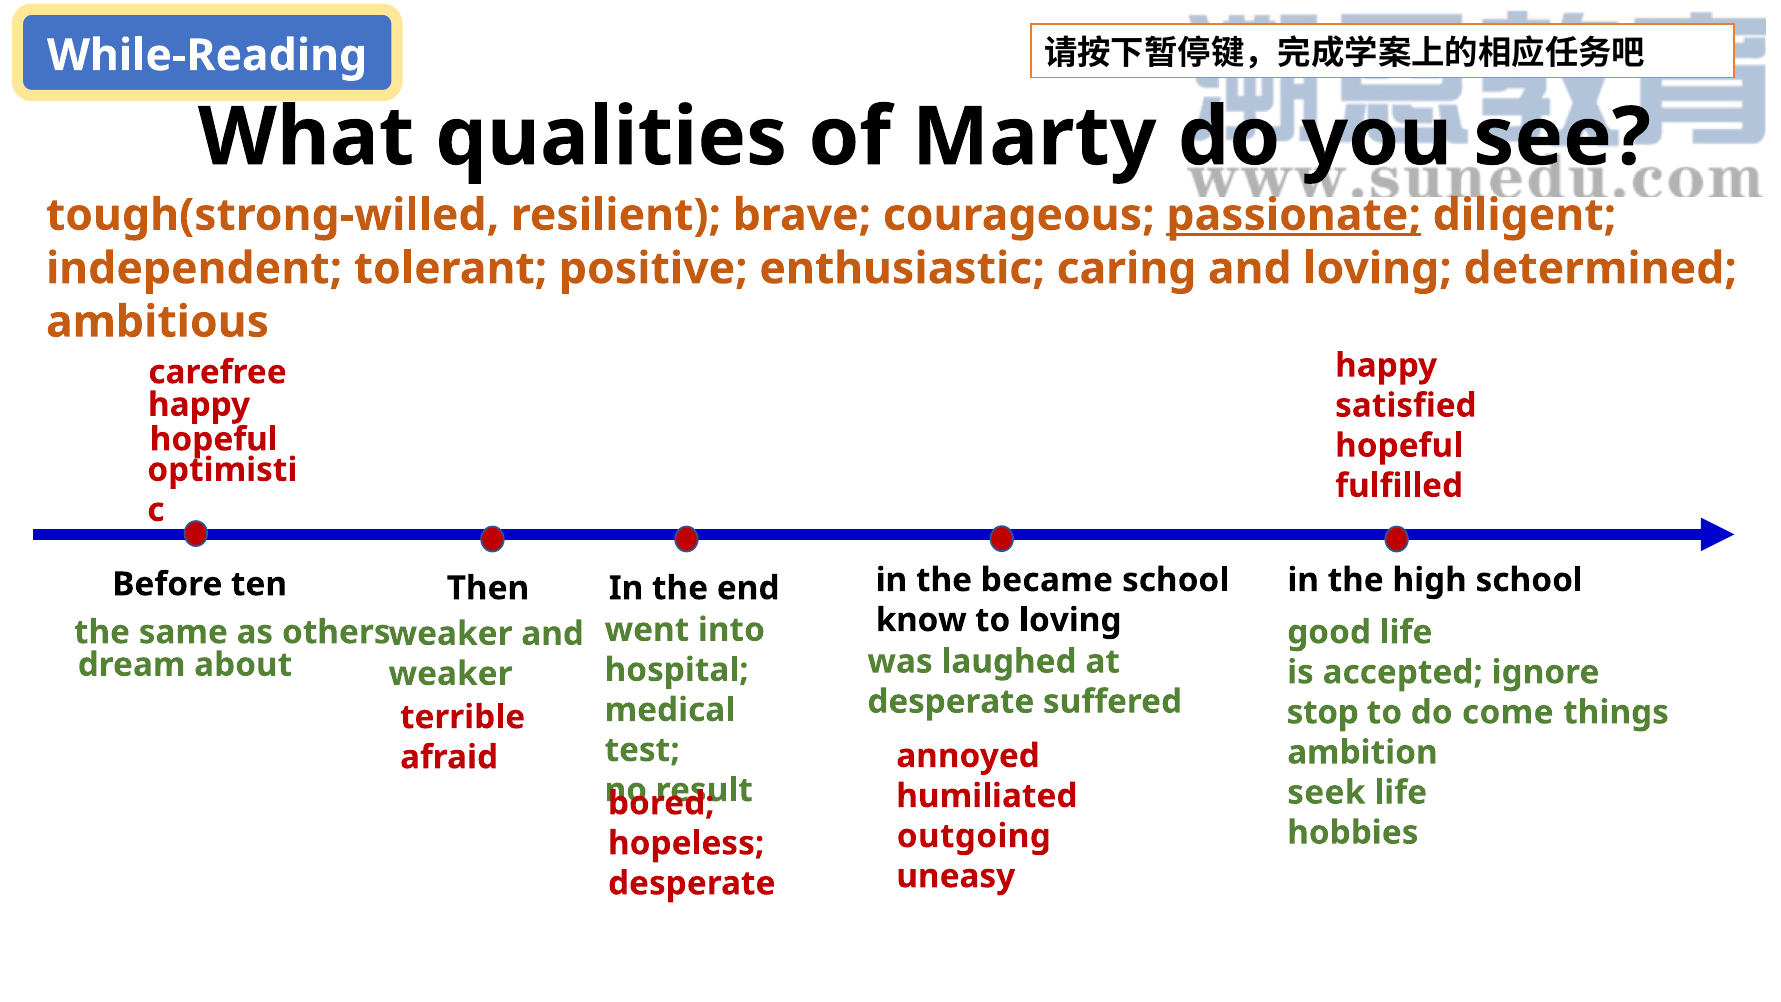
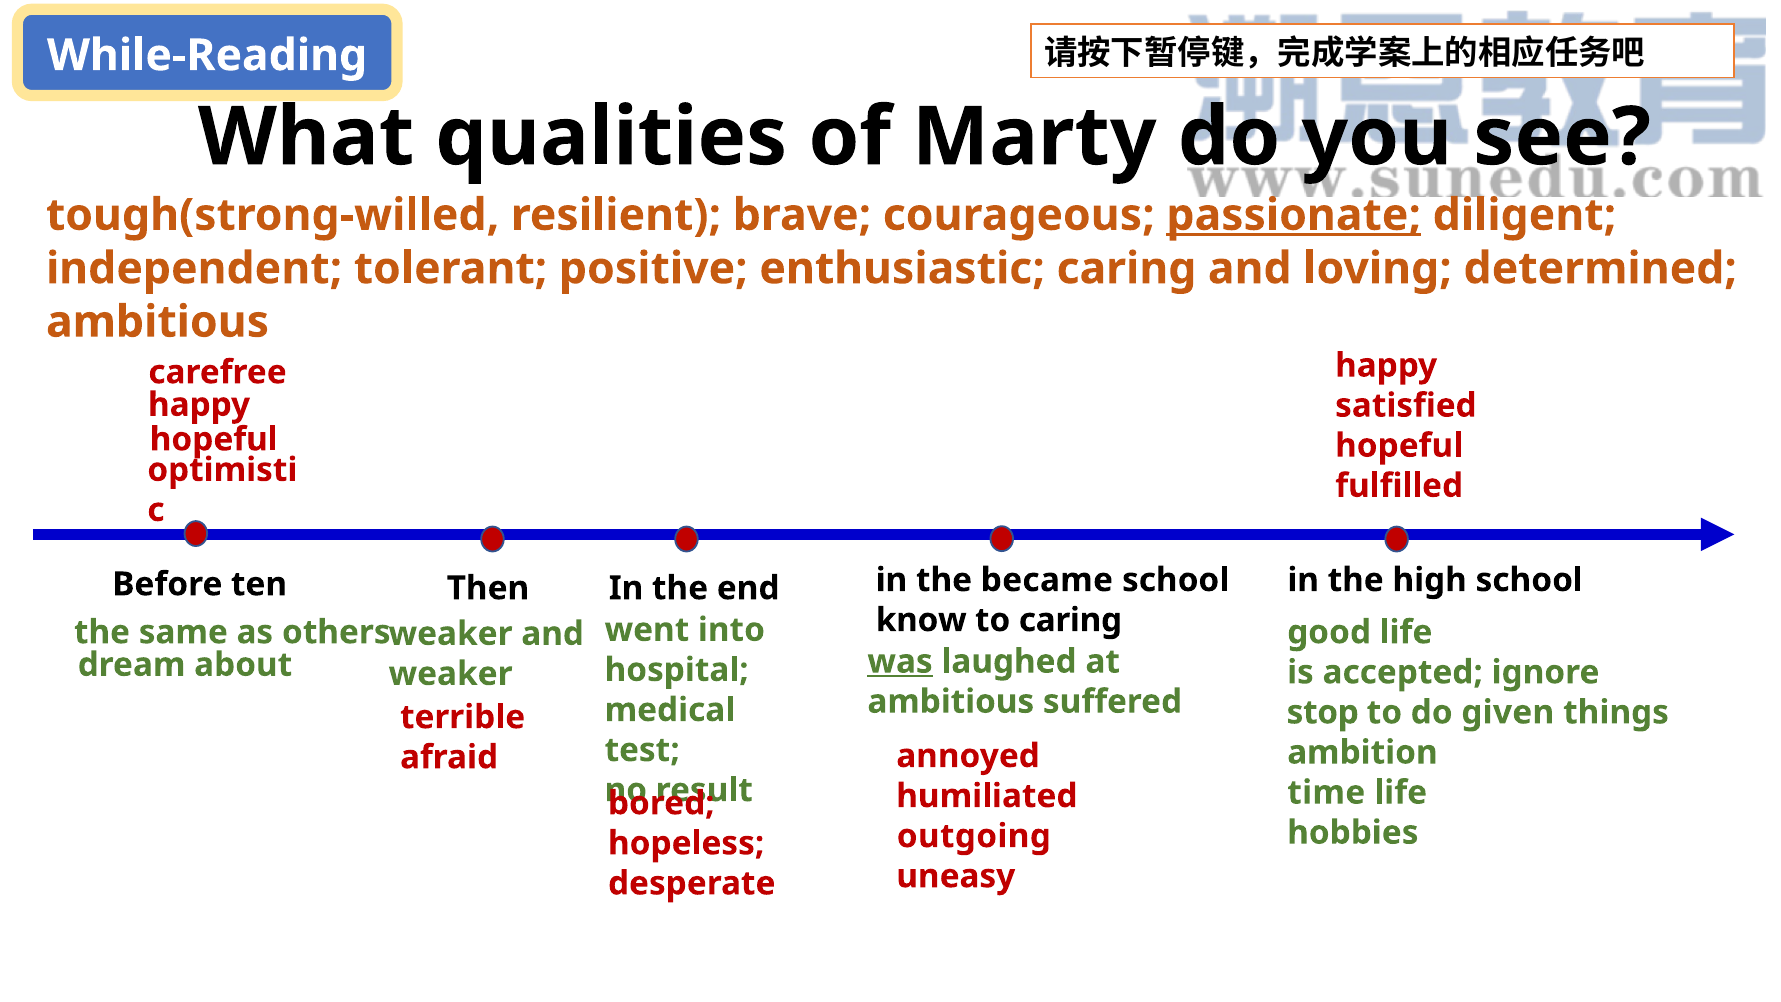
to loving: loving -> caring
was underline: none -> present
desperate at (951, 702): desperate -> ambitious
come: come -> given
seek: seek -> time
